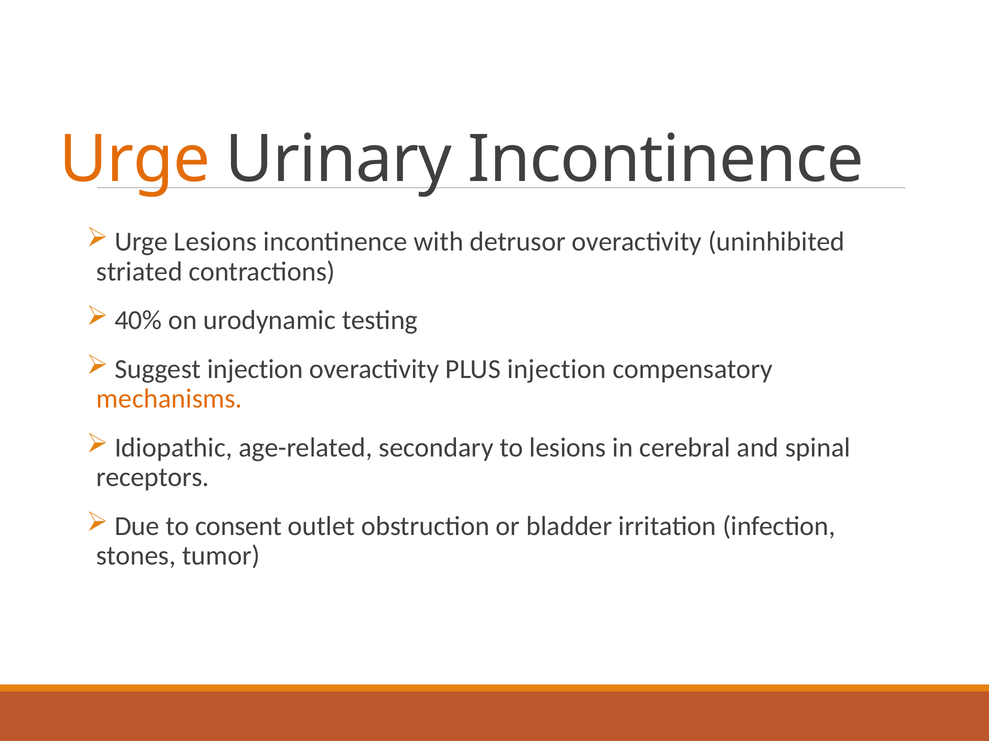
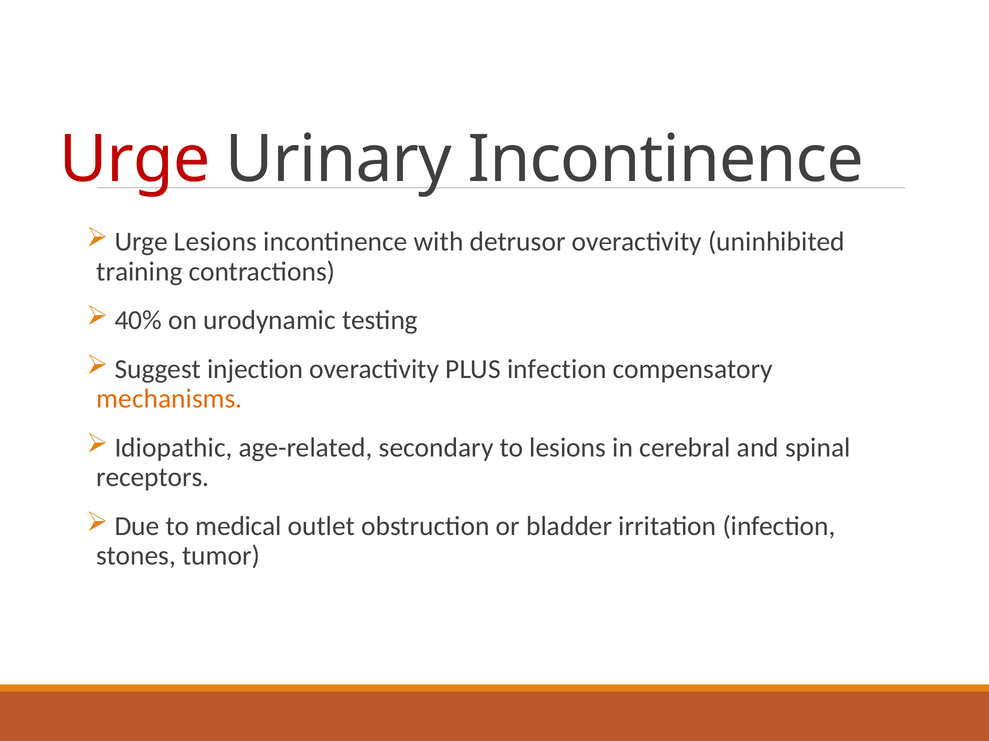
Urge at (135, 160) colour: orange -> red
striated: striated -> training
PLUS injection: injection -> infection
consent: consent -> medical
